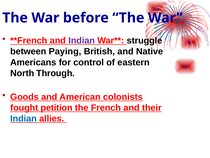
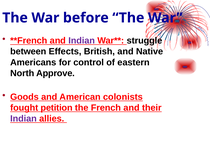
Paying: Paying -> Effects
Through: Through -> Approve
Indian at (23, 118) colour: blue -> purple
